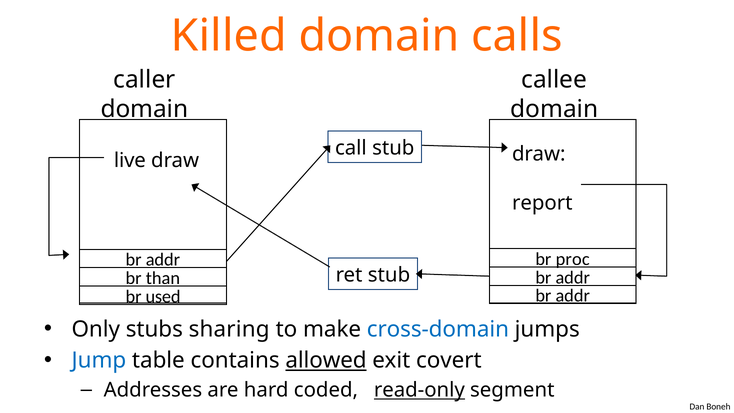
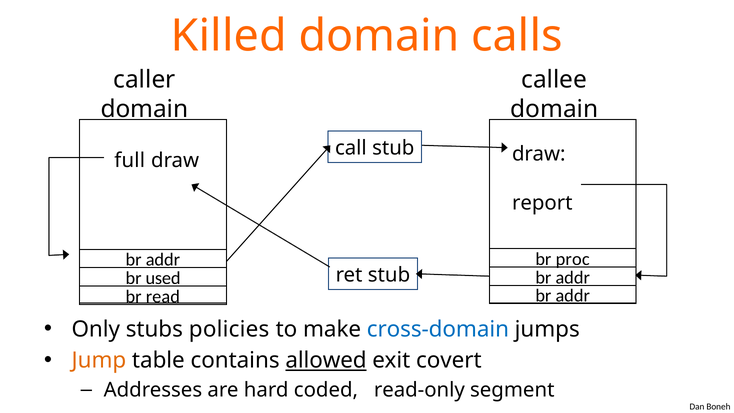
live: live -> full
than: than -> used
used: used -> read
sharing: sharing -> policies
Jump colour: blue -> orange
read-only underline: present -> none
